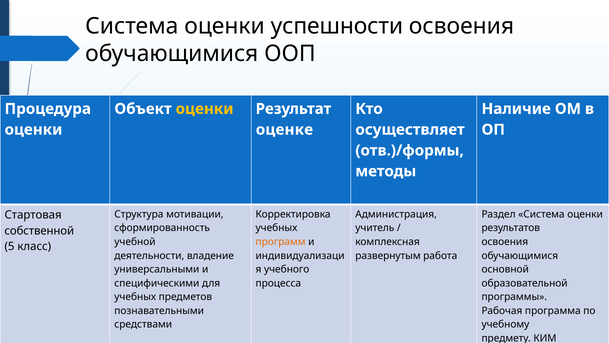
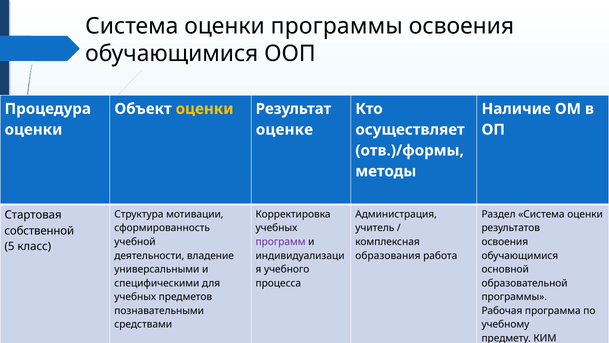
оценки успешности: успешности -> программы
программ colour: orange -> purple
развернутым: развернутым -> образования
